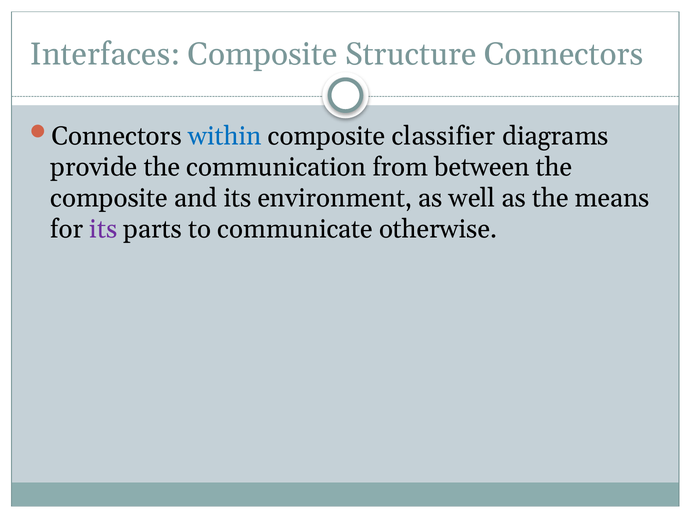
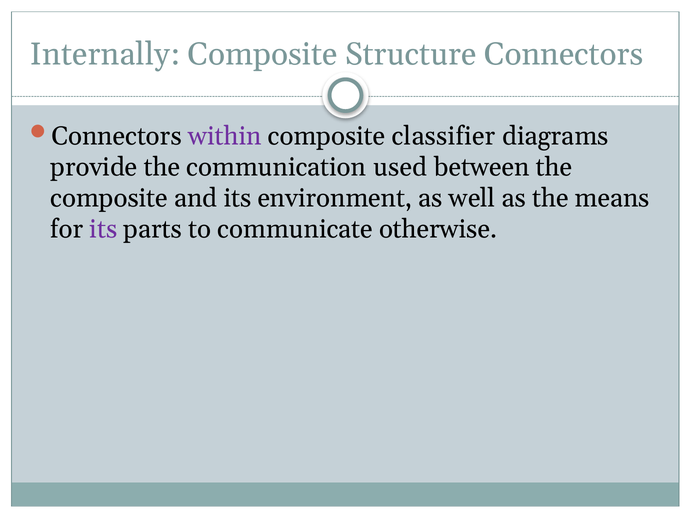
Interfaces: Interfaces -> Internally
within colour: blue -> purple
from: from -> used
